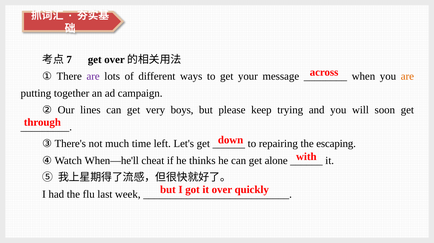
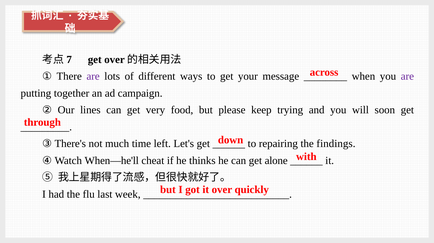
are at (407, 76) colour: orange -> purple
boys: boys -> food
escaping: escaping -> findings
